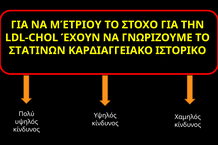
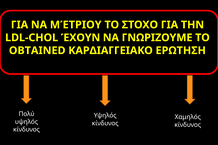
ΣΤΑΤΙΝΩΝ: ΣΤΑΤΙΝΩΝ -> OBTAINED
ΙΣΤΟΡΙΚΟ: ΙΣΤΟΡΙΚΟ -> ΕΡΩΤΗΣΗ
